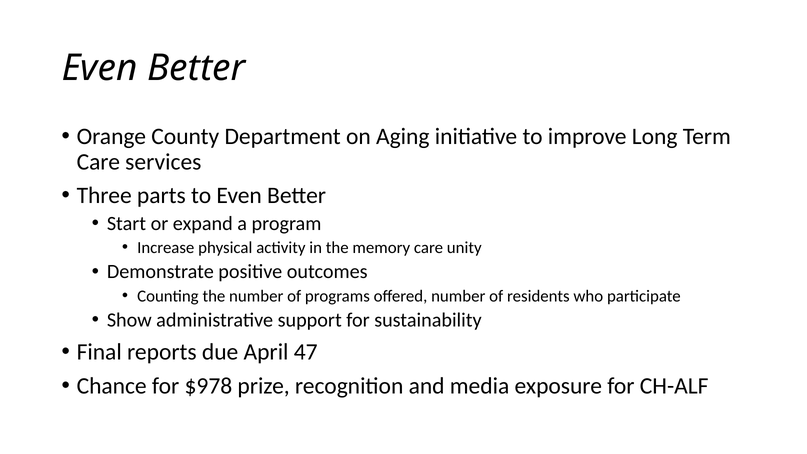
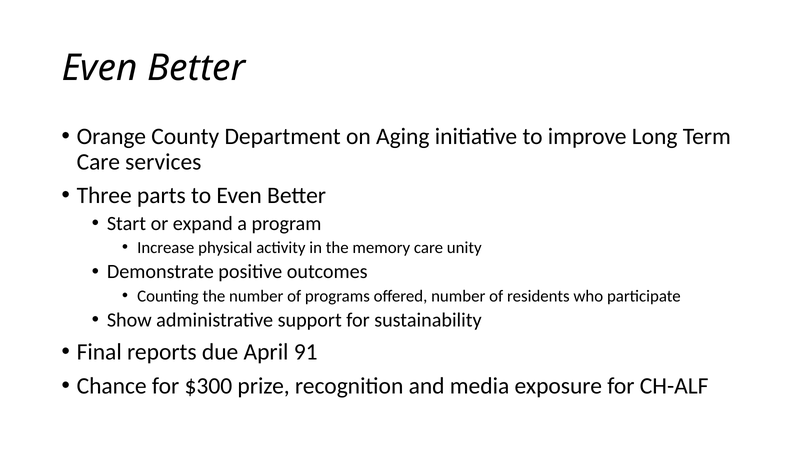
47: 47 -> 91
$978: $978 -> $300
